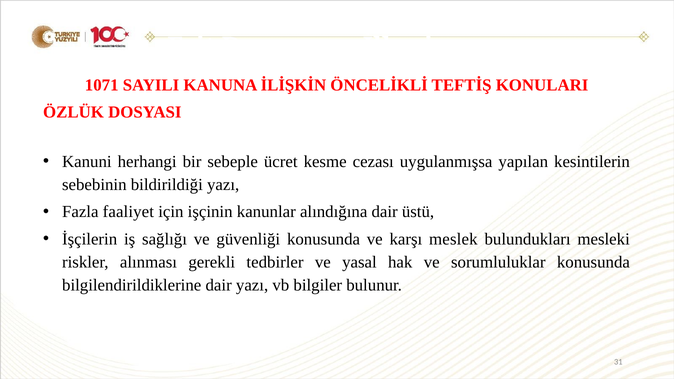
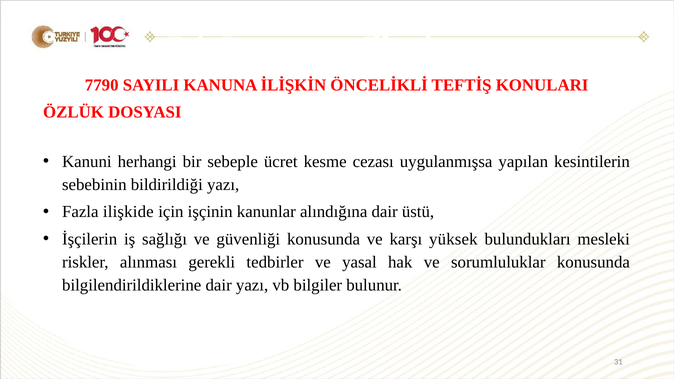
1071: 1071 -> 7790
faaliyet: faaliyet -> ilişkide
meslek: meslek -> yüksek
